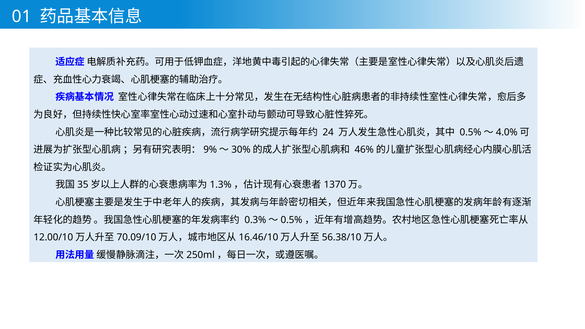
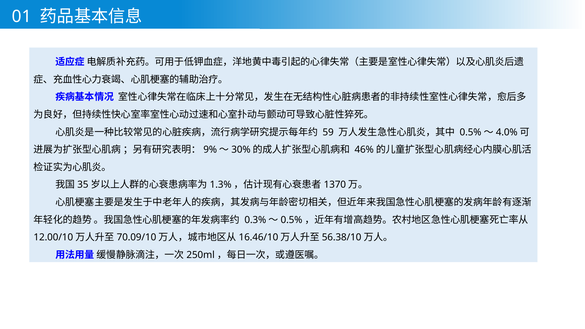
24: 24 -> 59
